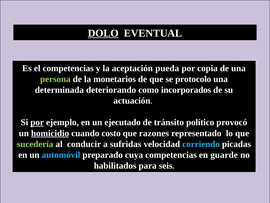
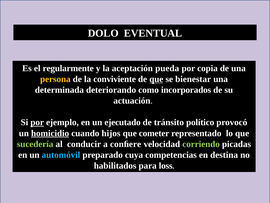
DOLO underline: present -> none
el competencias: competencias -> regularmente
persona colour: light green -> yellow
monetarios: monetarios -> conviviente
que at (156, 79) underline: none -> present
protocolo: protocolo -> bienestar
costo: costo -> hijos
razones: razones -> cometer
sufridas: sufridas -> conﬁere
corriendo colour: light blue -> light green
guarde: guarde -> destina
seis: seis -> loss
